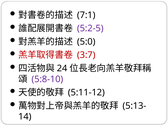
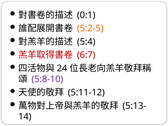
7:1: 7:1 -> 0:1
5:2-5 colour: purple -> orange
5:0: 5:0 -> 5:4
3:7: 3:7 -> 6:7
